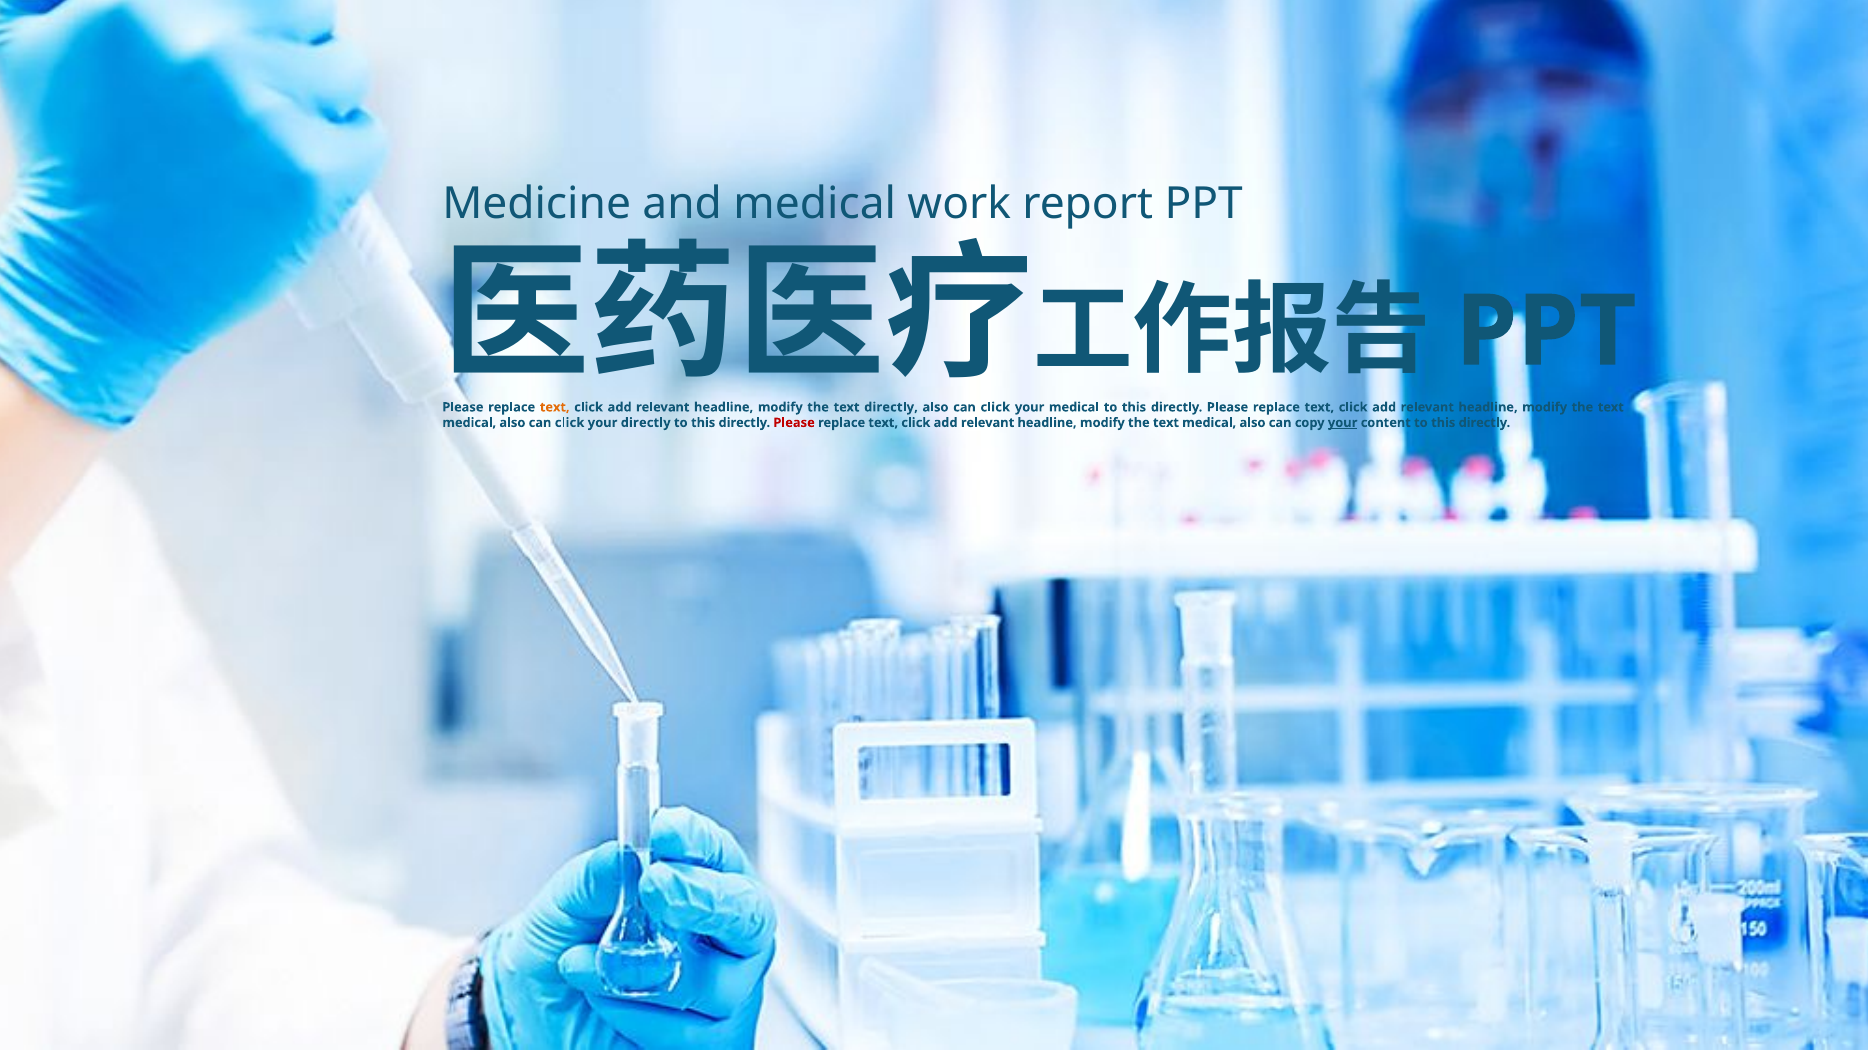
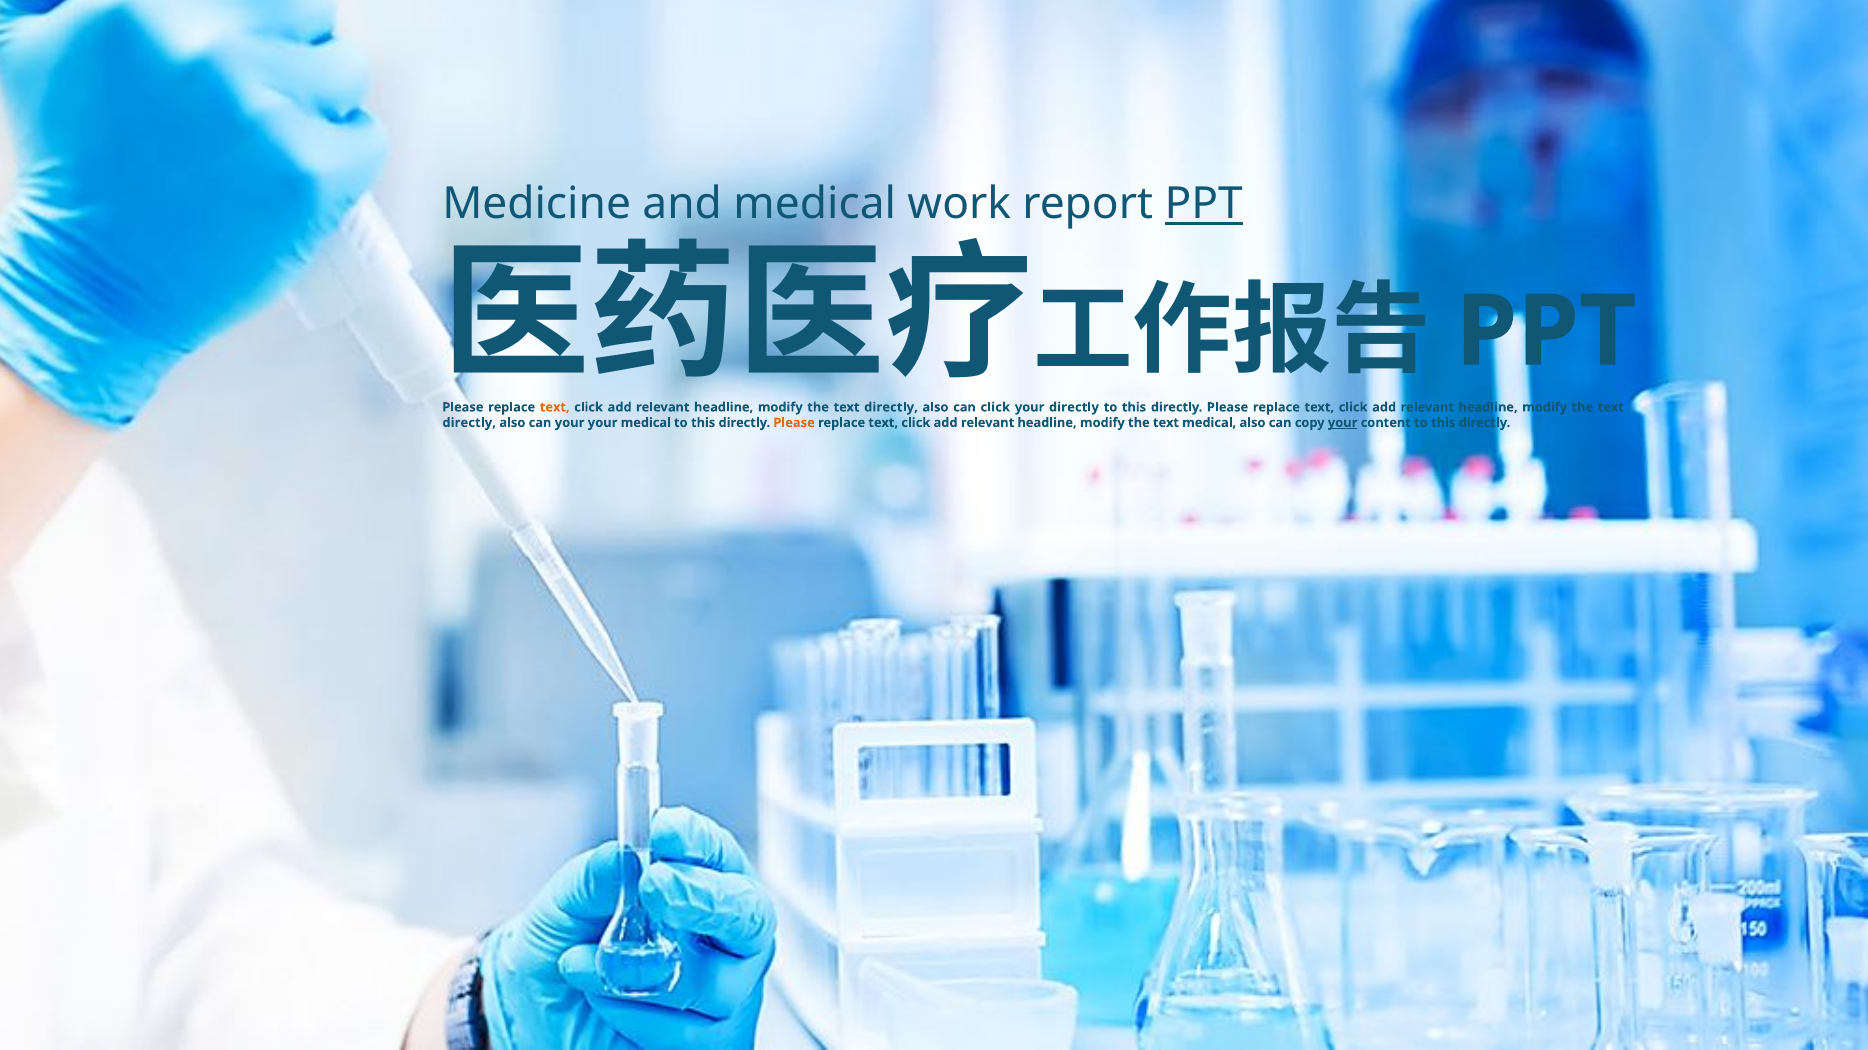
PPT at (1204, 204) underline: none -> present
your medical: medical -> directly
medical at (469, 423): medical -> directly
click at (570, 423): click -> your
your directly: directly -> medical
Please at (794, 423) colour: red -> orange
